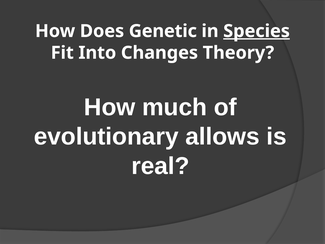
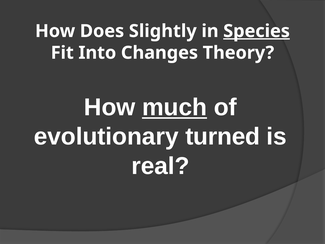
Genetic: Genetic -> Slightly
much underline: none -> present
allows: allows -> turned
